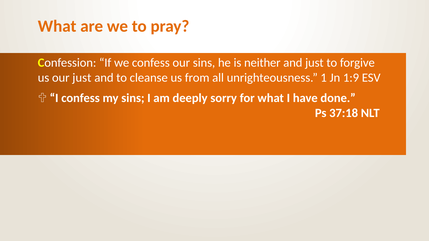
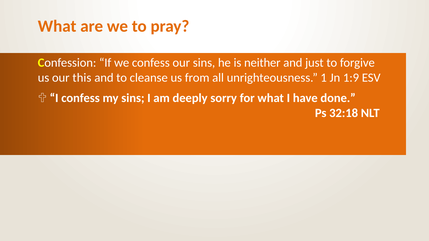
our just: just -> this
37:18: 37:18 -> 32:18
